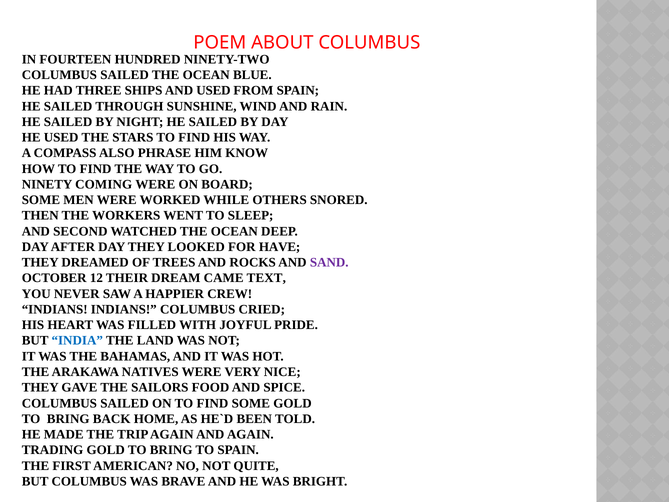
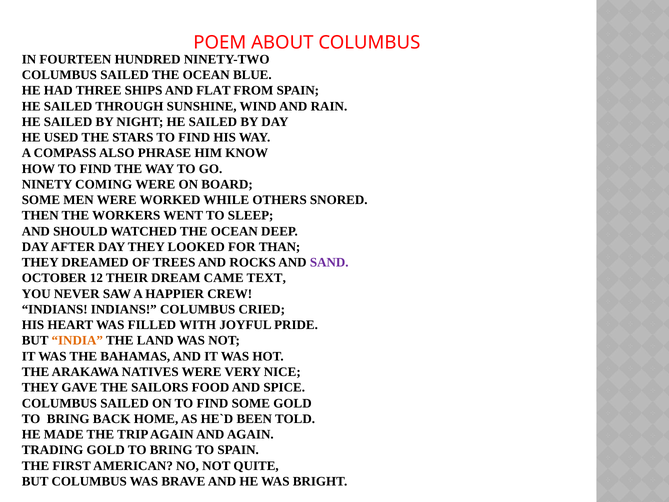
AND USED: USED -> FLAT
SECOND: SECOND -> SHOULD
HAVE: HAVE -> THAN
INDIA colour: blue -> orange
